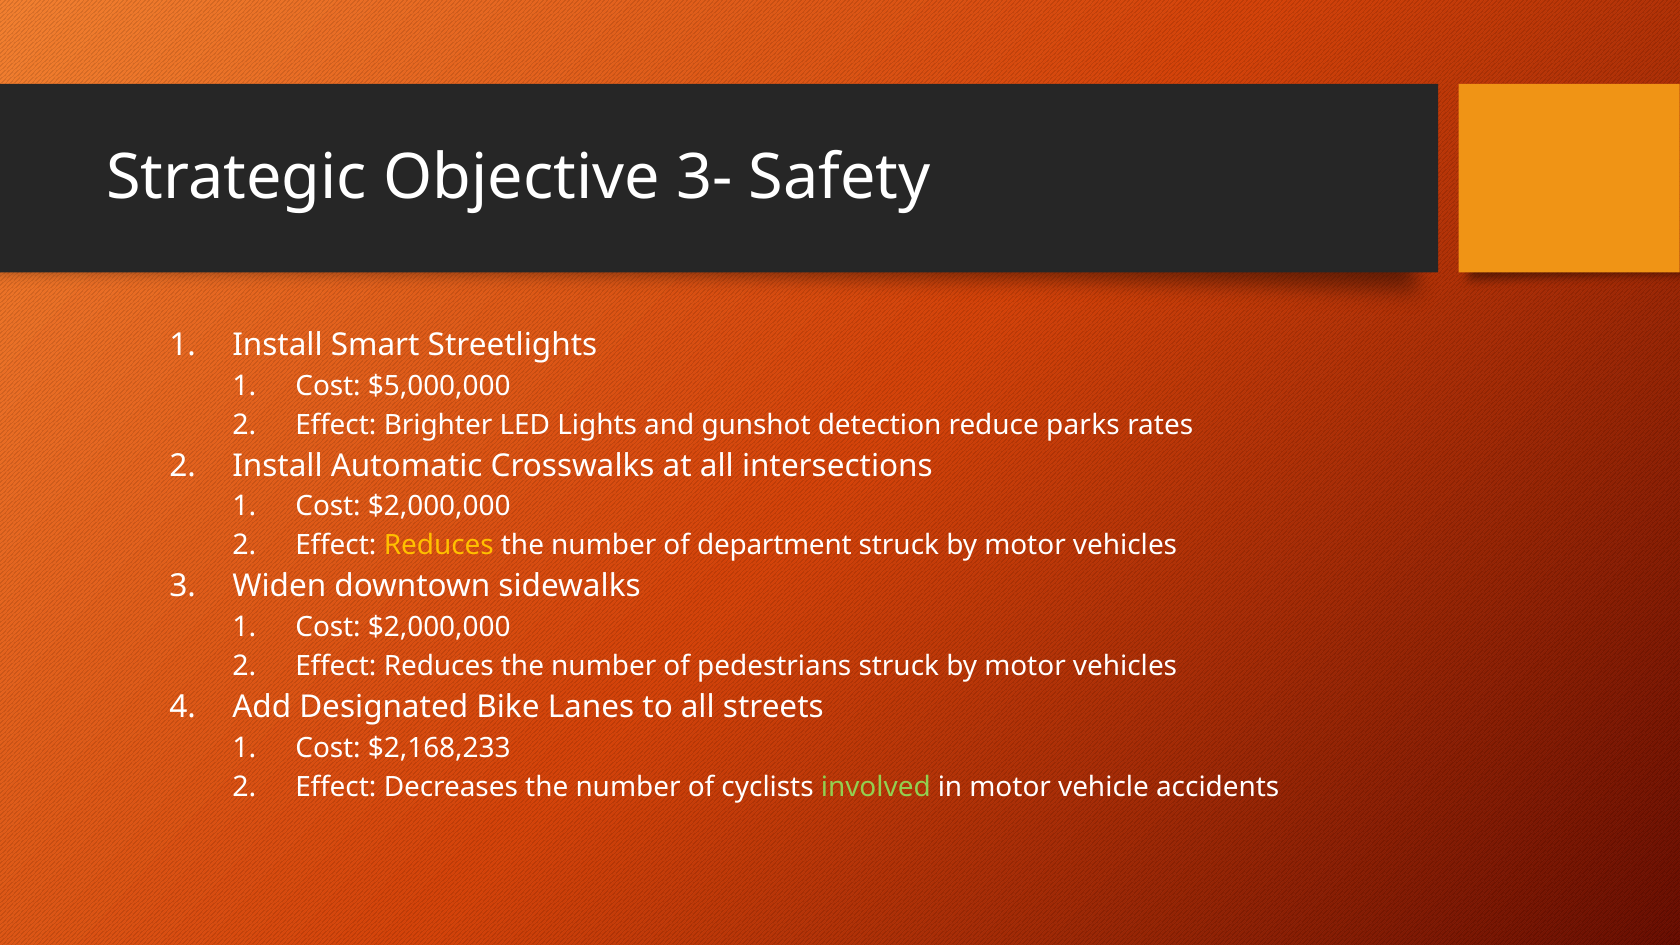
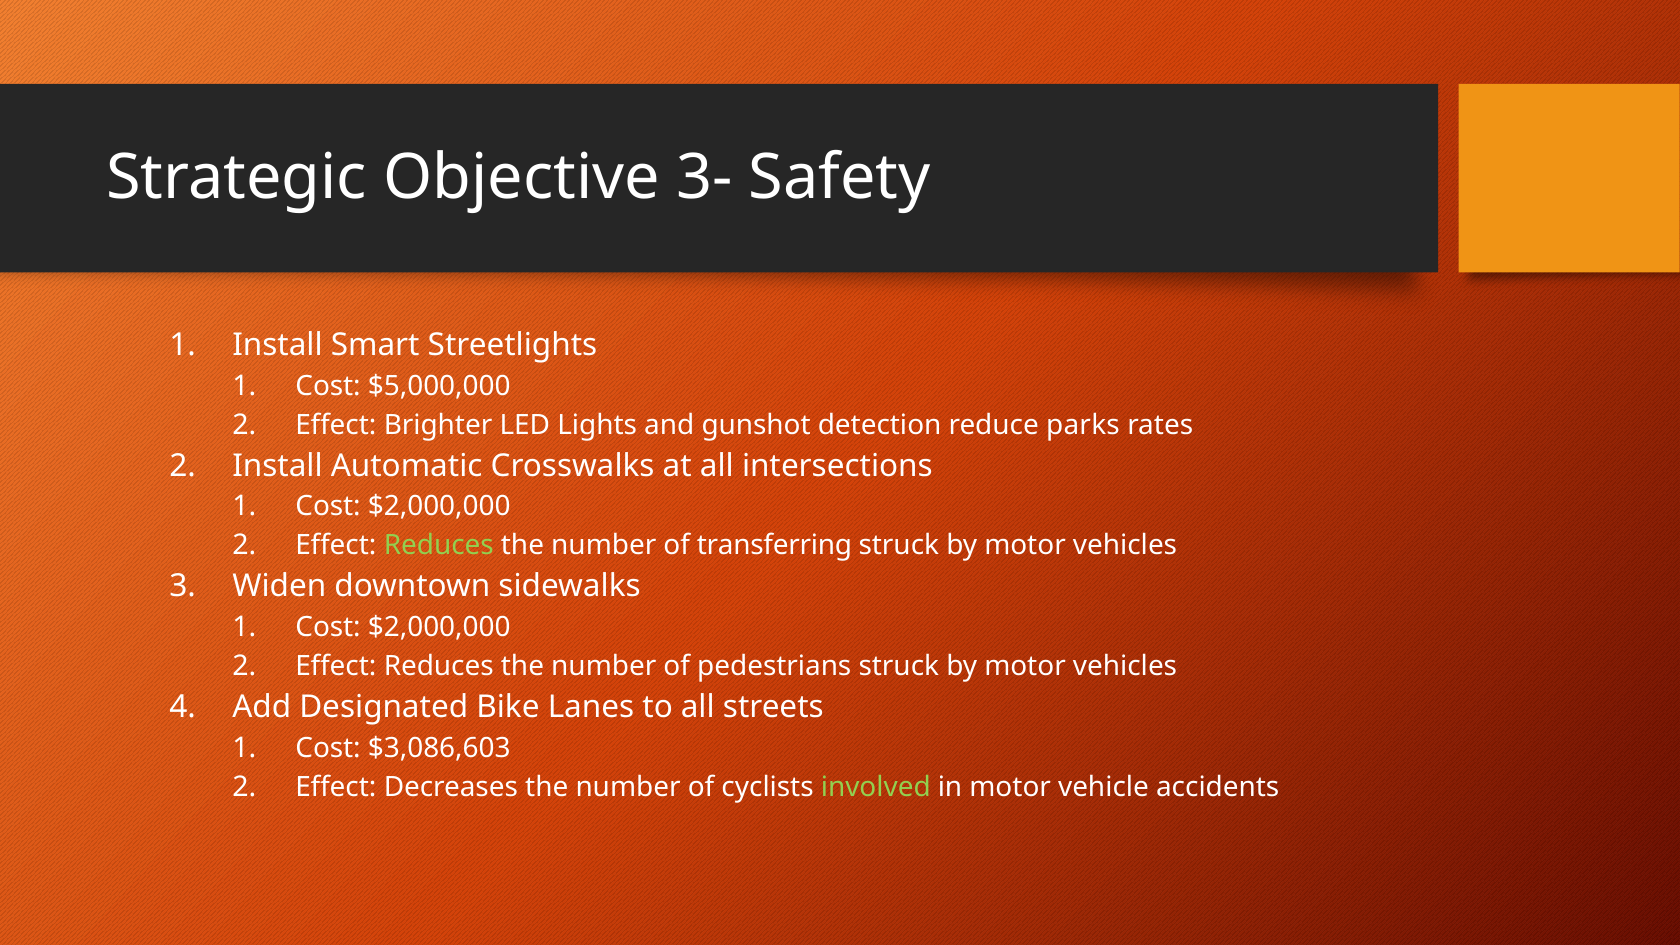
Reduces at (439, 546) colour: yellow -> light green
department: department -> transferring
$2,168,233: $2,168,233 -> $3,086,603
